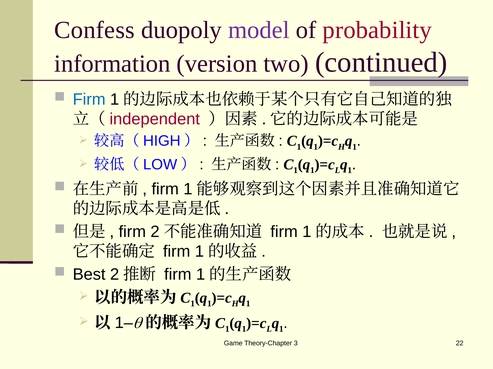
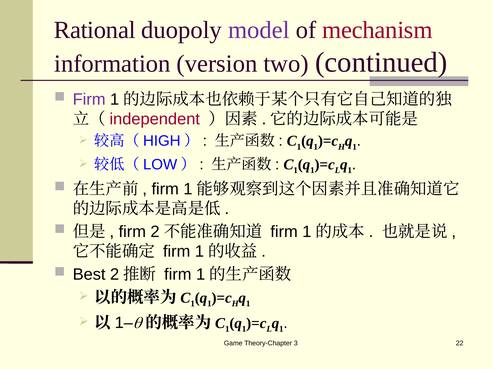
Confess: Confess -> Rational
probability: probability -> mechanism
Firm at (89, 100) colour: blue -> purple
